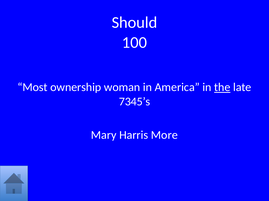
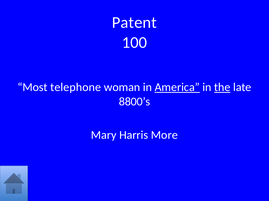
Should: Should -> Patent
ownership: ownership -> telephone
America underline: none -> present
7345’s: 7345’s -> 8800’s
